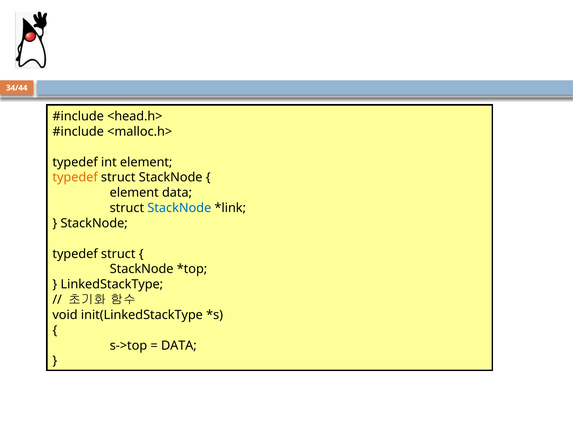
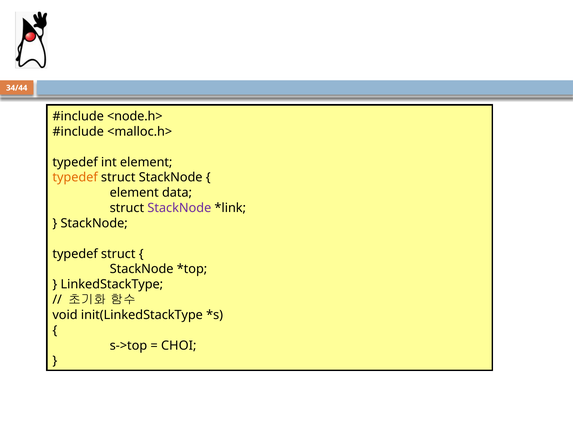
<head.h>: <head.h> -> <node.h>
StackNode at (179, 208) colour: blue -> purple
DATA at (179, 345): DATA -> CHOI
